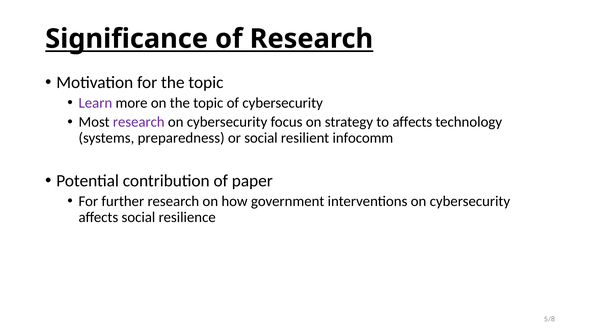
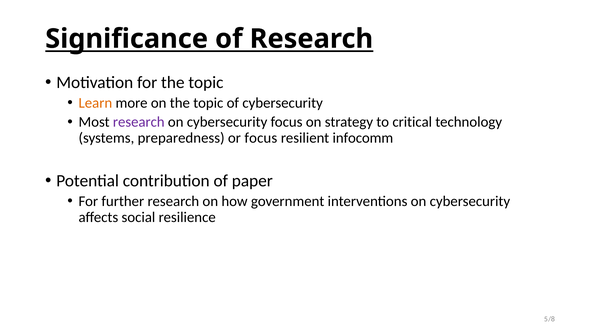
Learn colour: purple -> orange
to affects: affects -> critical
or social: social -> focus
